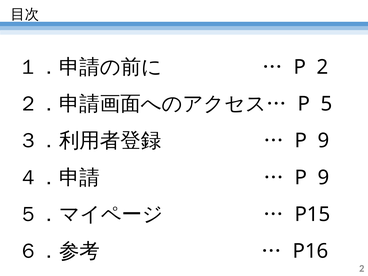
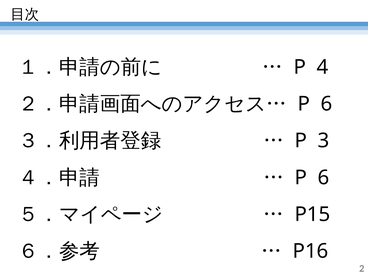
P 2: 2 -> 4
5 at (326, 104): 5 -> 6
9 at (323, 141): 9 -> 3
9 at (323, 178): 9 -> 6
